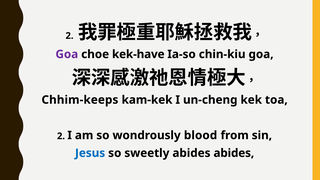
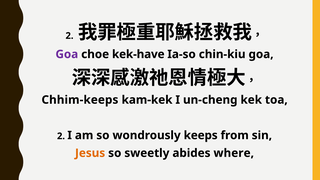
blood: blood -> keeps
Jesus colour: blue -> orange
abides abides: abides -> where
